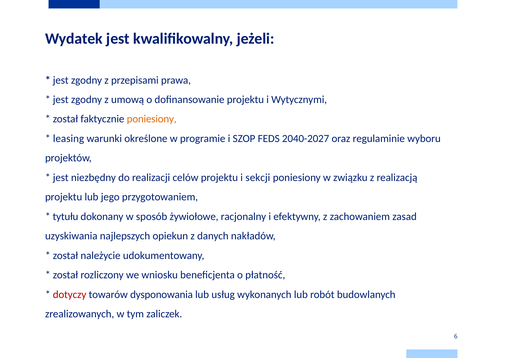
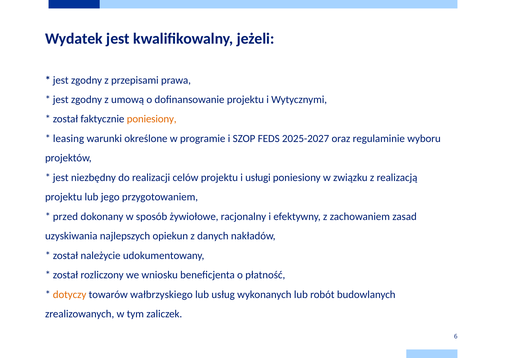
2040-2027: 2040-2027 -> 2025-2027
sekcji: sekcji -> usługi
tytułu: tytułu -> przed
dotyczy colour: red -> orange
dysponowania: dysponowania -> wałbrzyskiego
